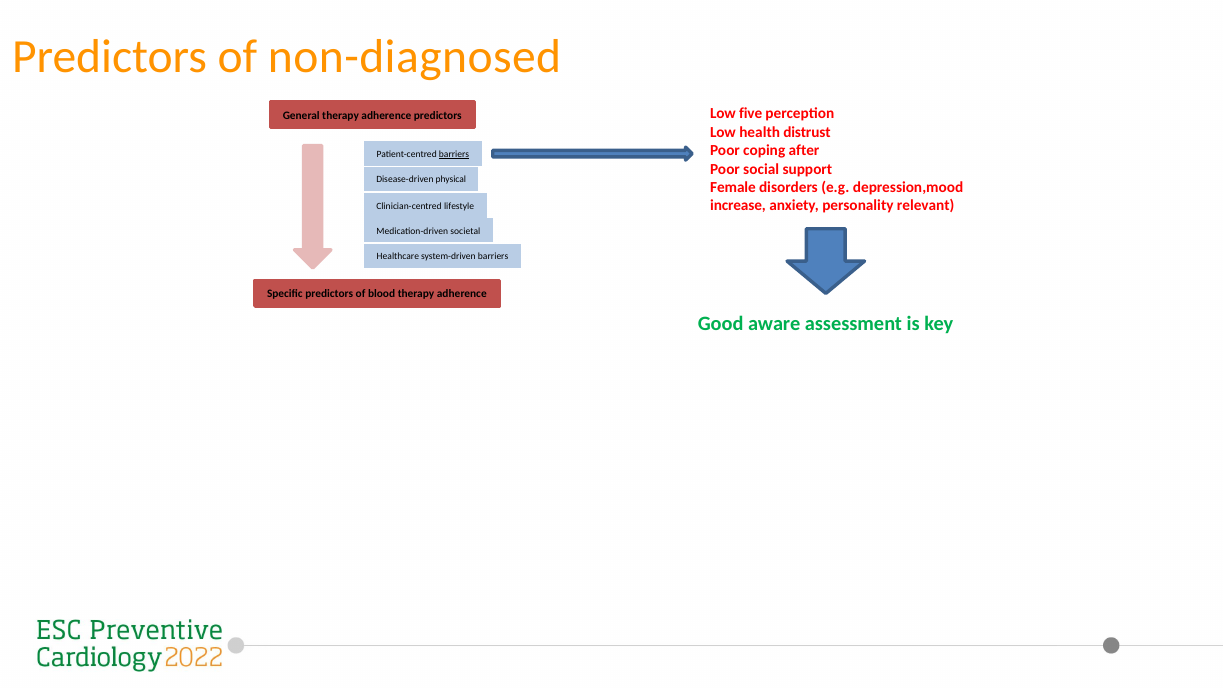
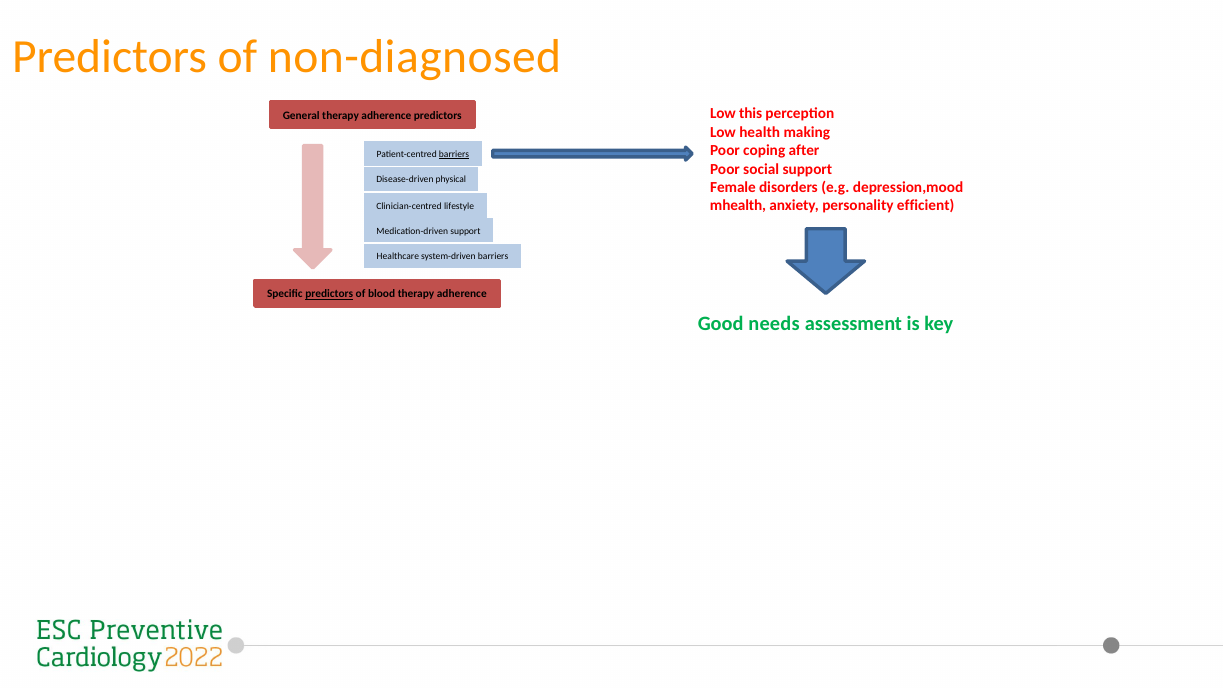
five: five -> this
distrust: distrust -> making
increase: increase -> mhealth
relevant: relevant -> efficient
Medication-driven societal: societal -> support
predictors at (329, 294) underline: none -> present
aware: aware -> needs
